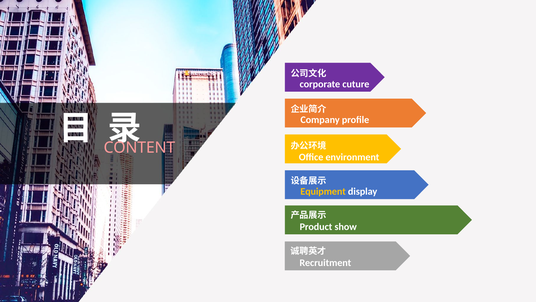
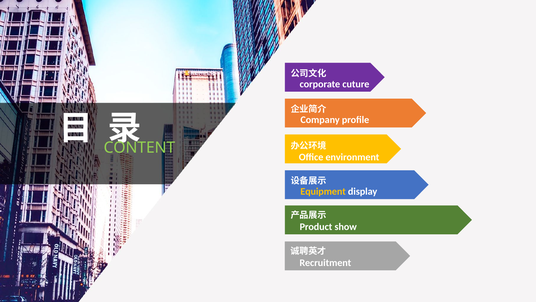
CONTENT colour: pink -> light green
